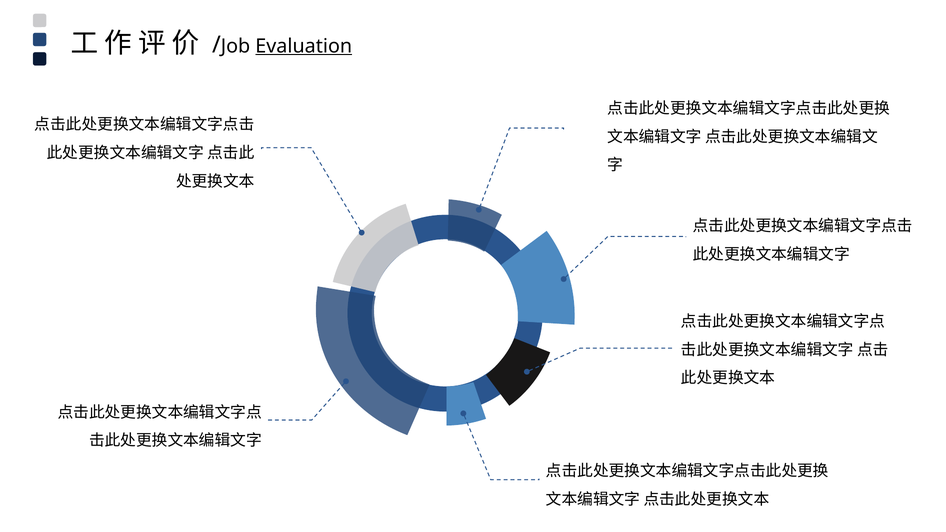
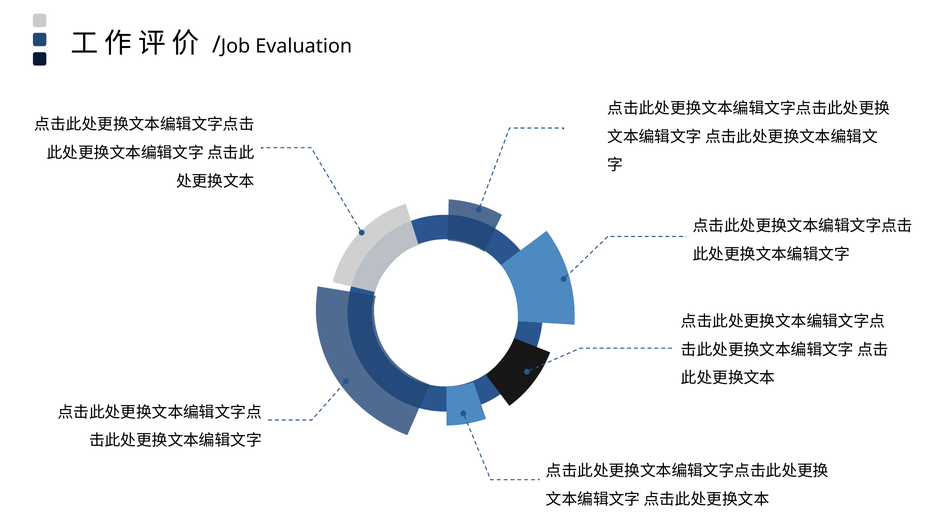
Evaluation underline: present -> none
